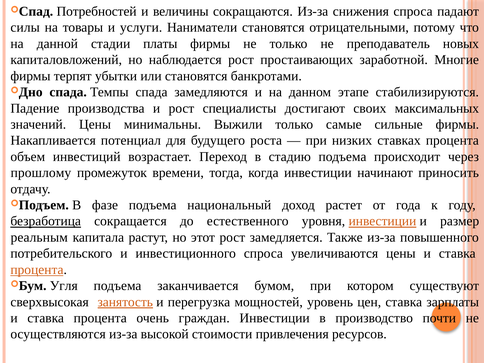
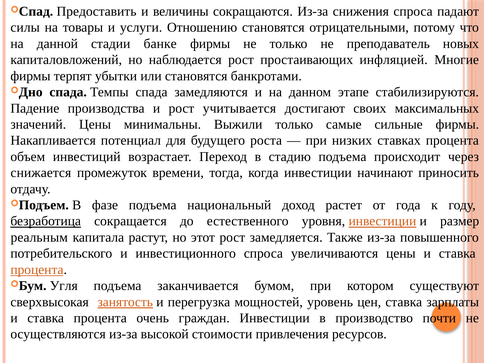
Потребностей: Потребностей -> Предоставить
Наниматели: Наниматели -> Отношению
платы: платы -> банке
заработной: заработной -> инфляцией
специалисты: специалисты -> учитывается
прошлому: прошлому -> снижается
